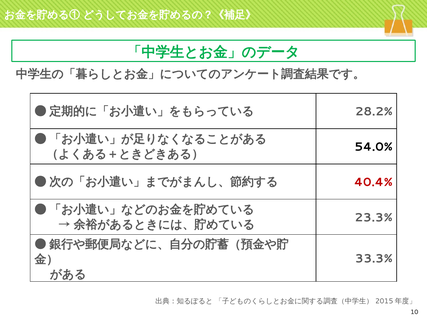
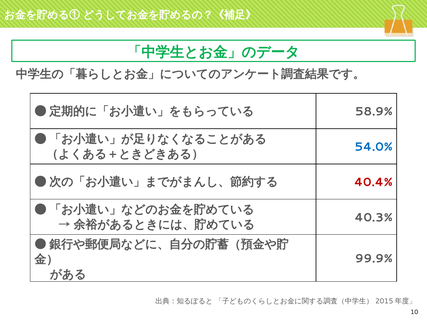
28.2%: 28.2% -> 58.9%
54.0% colour: black -> blue
23.3%: 23.3% -> 40.3%
33.3%: 33.3% -> 99.9%
